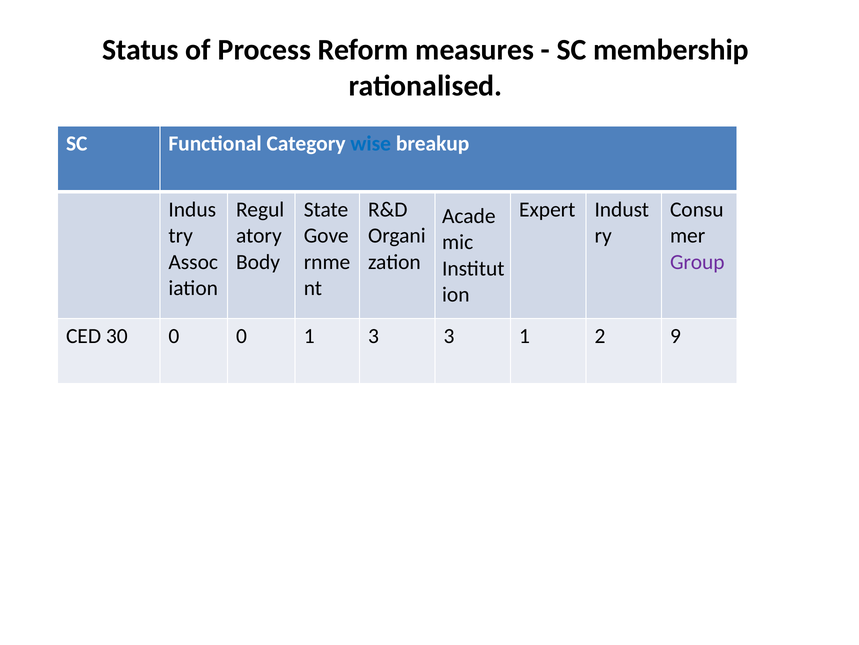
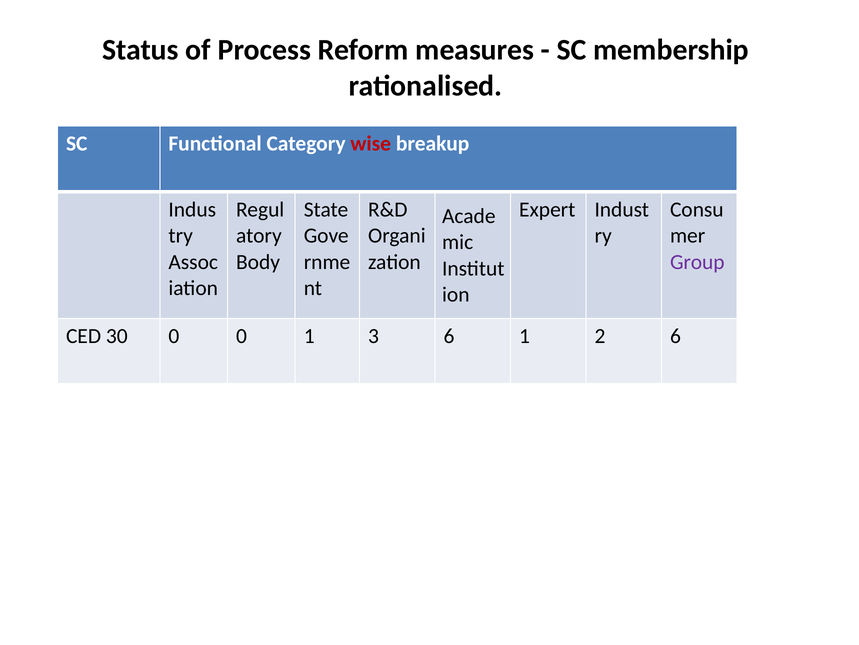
wise colour: blue -> red
3 3: 3 -> 6
2 9: 9 -> 6
